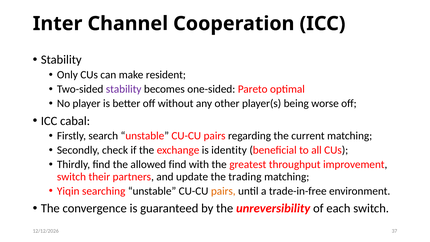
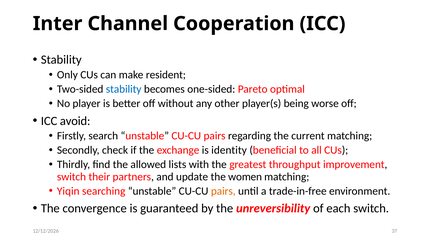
stability at (124, 89) colour: purple -> blue
cabal: cabal -> avoid
allowed find: find -> lists
trading: trading -> women
